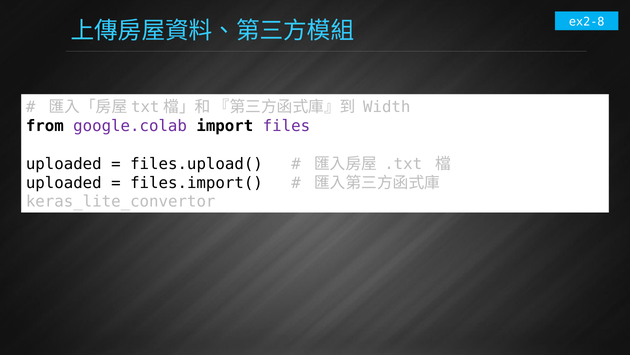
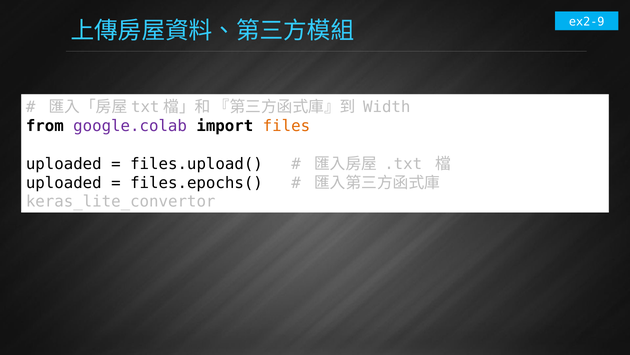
ex2-8: ex2-8 -> ex2-9
files colour: purple -> orange
files.import(: files.import( -> files.epochs(
